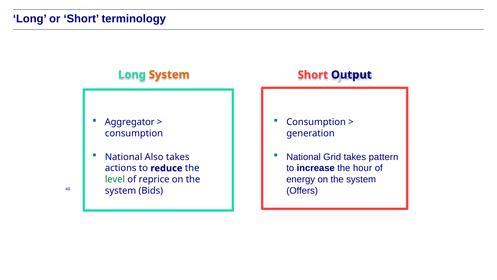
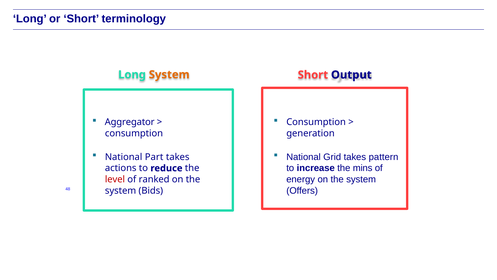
Also: Also -> Part
hour: hour -> mins
level colour: green -> red
reprice: reprice -> ranked
